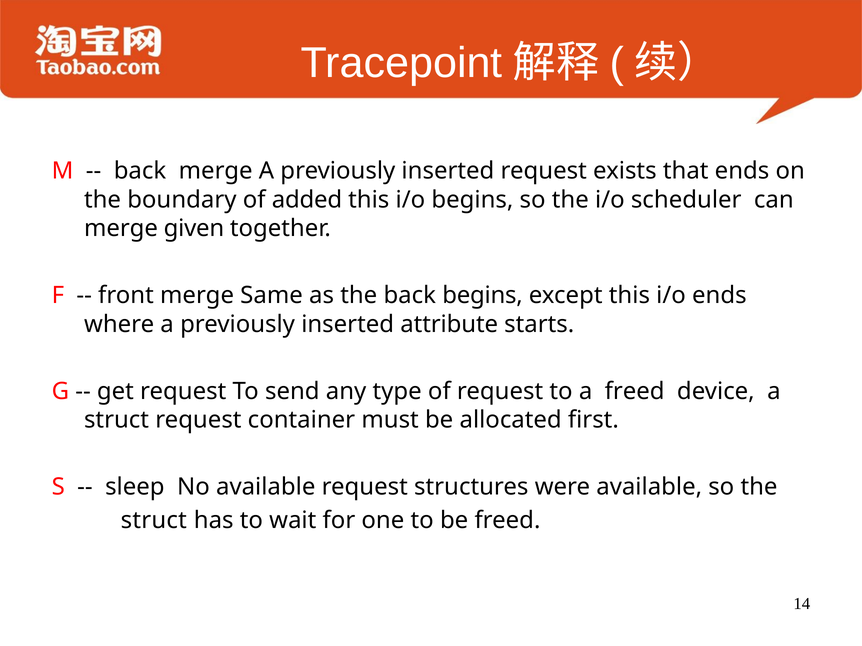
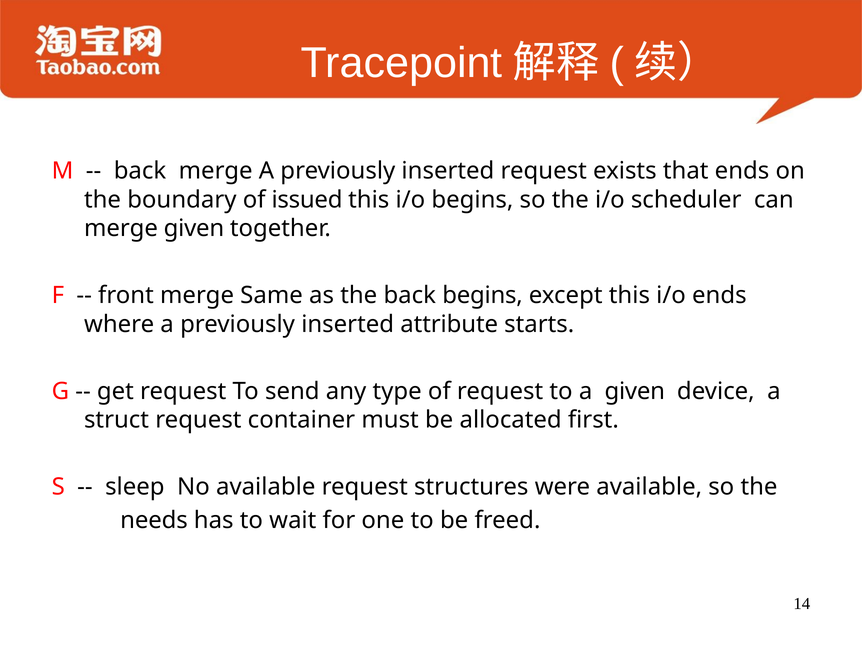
added: added -> issued
a freed: freed -> given
struct at (154, 521): struct -> needs
